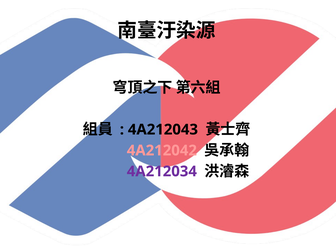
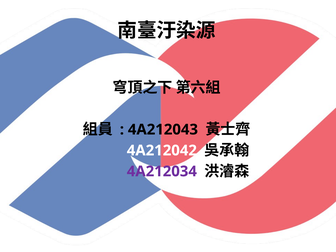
4A212042 colour: pink -> white
